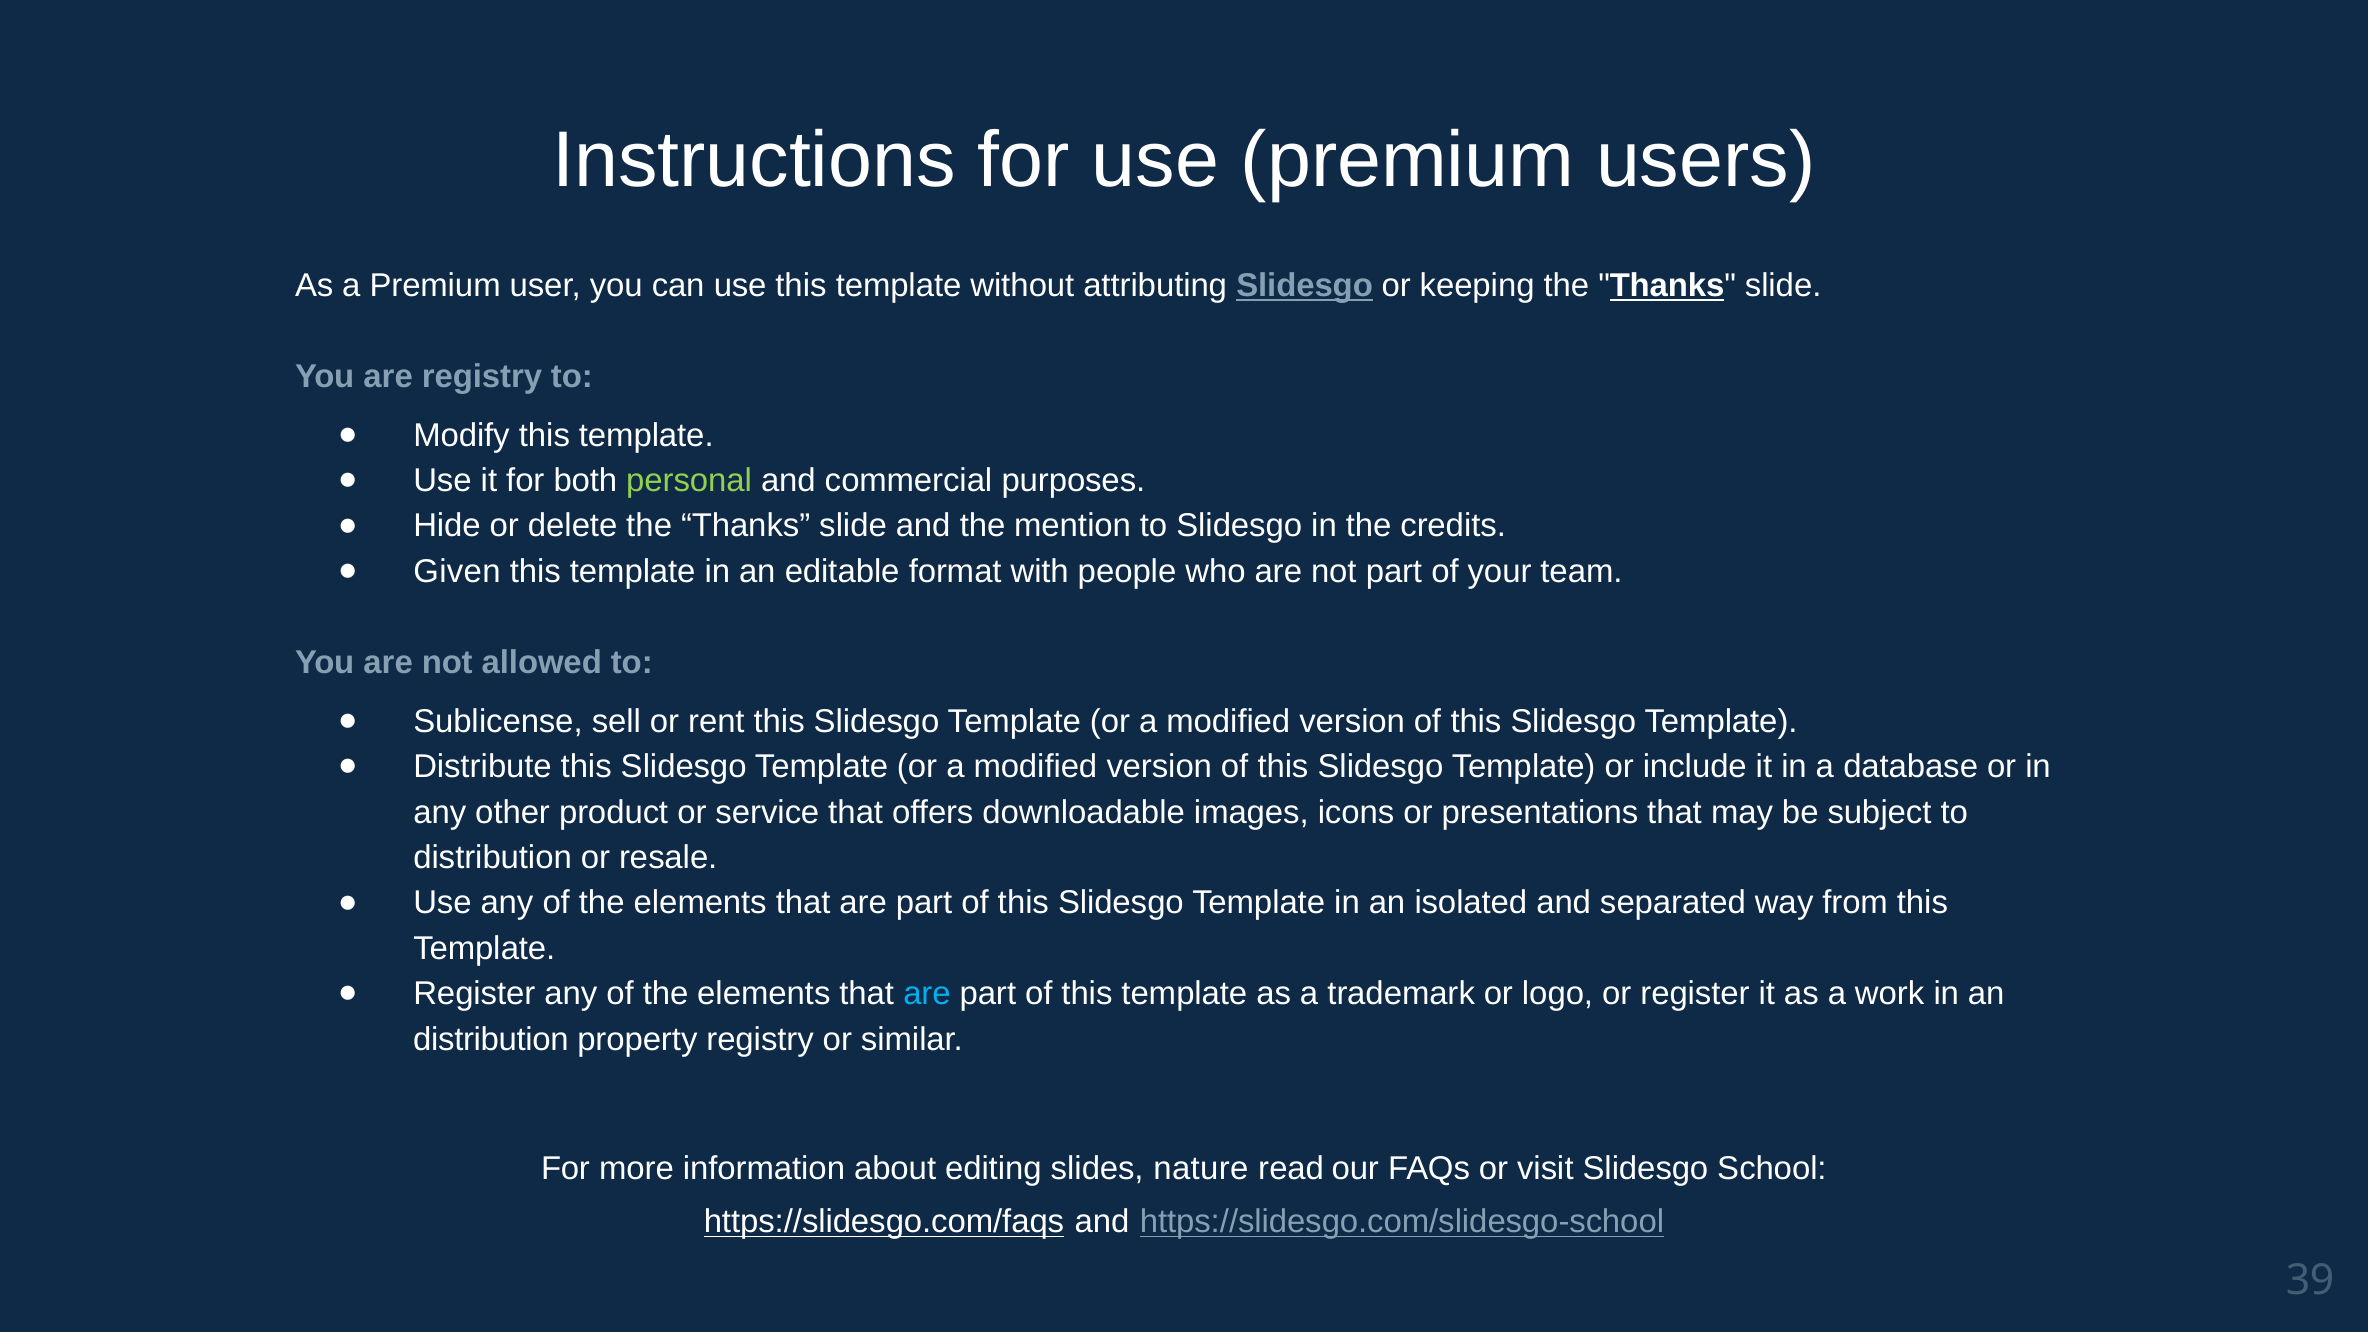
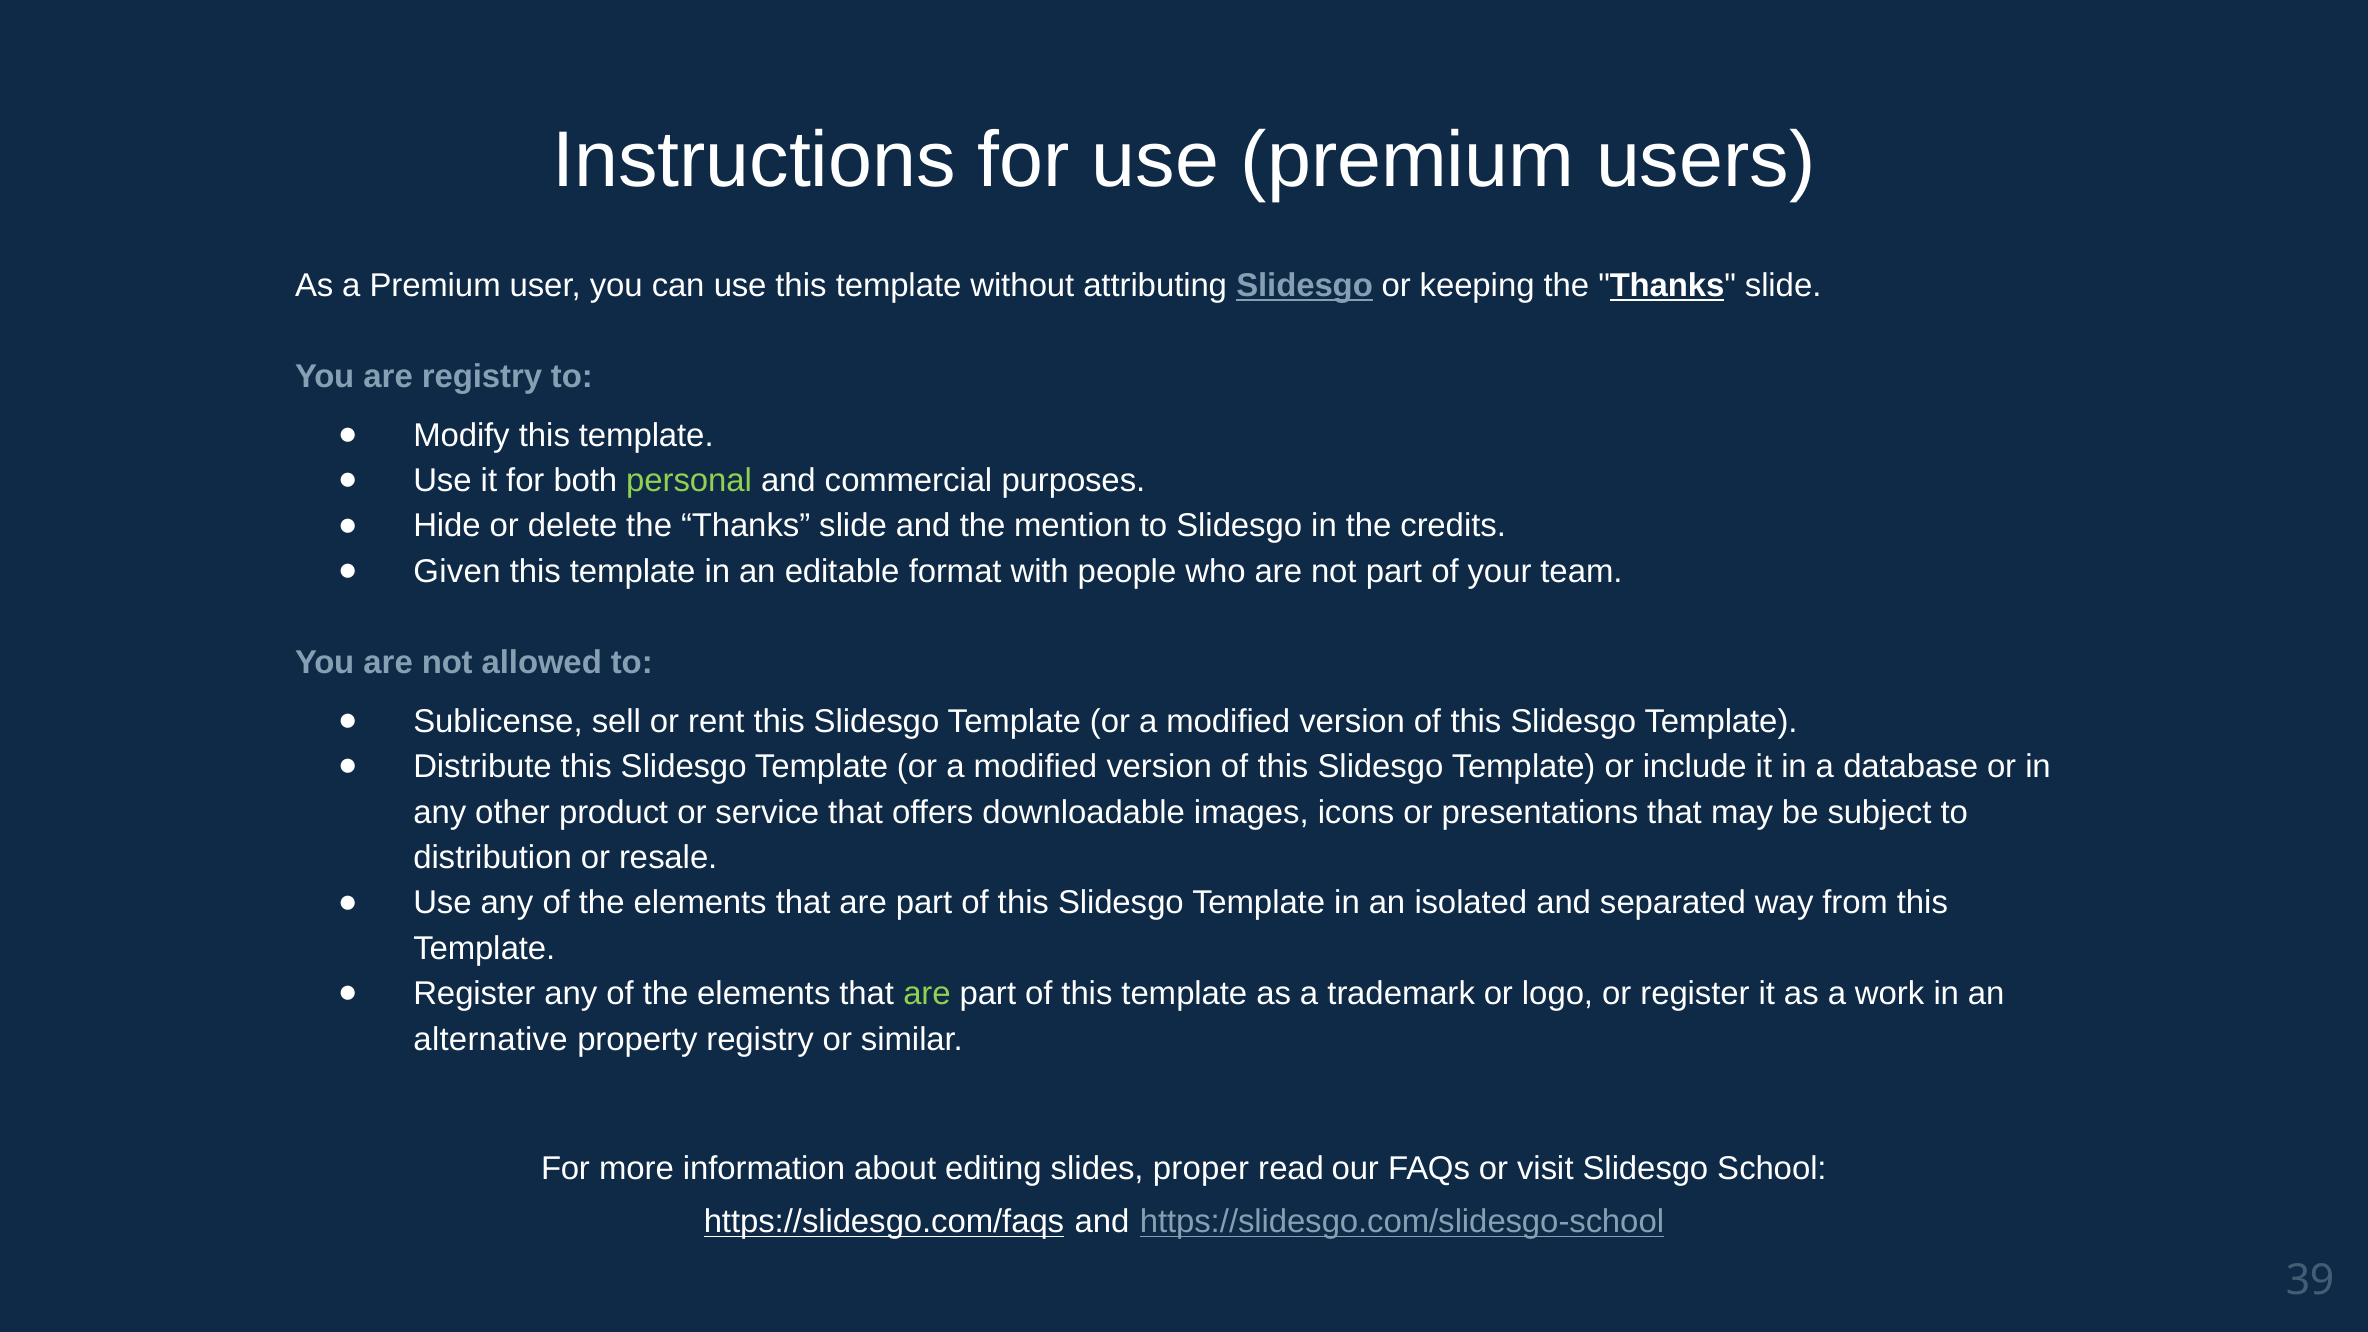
are at (927, 994) colour: light blue -> light green
distribution at (491, 1039): distribution -> alternative
nature: nature -> proper
